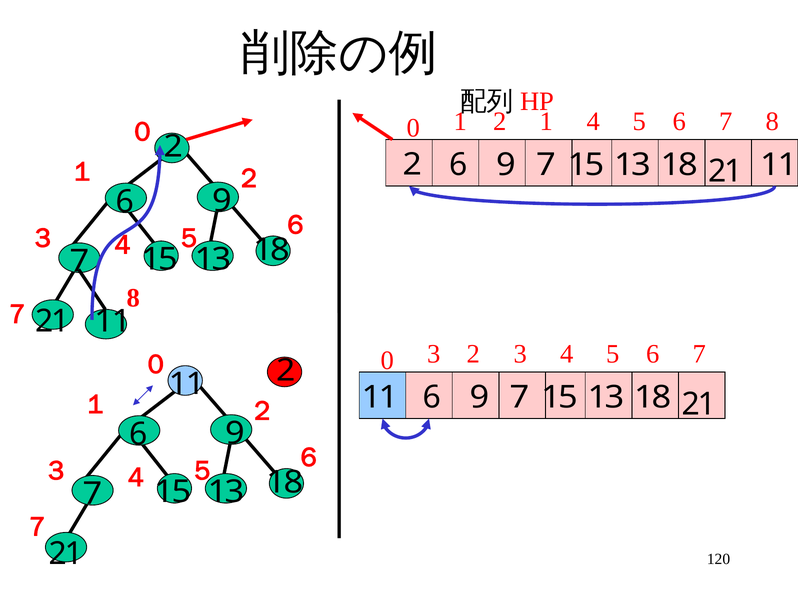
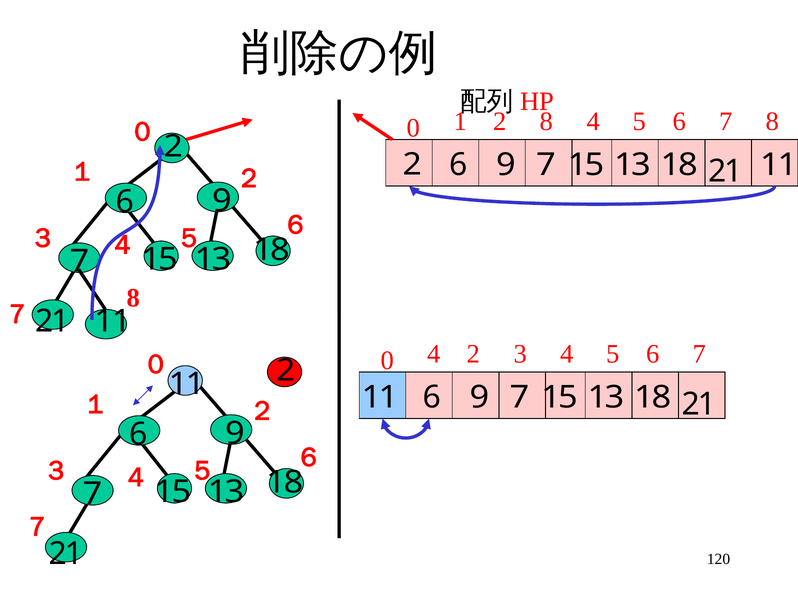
2 1: 1 -> 8
0 3: 3 -> 4
